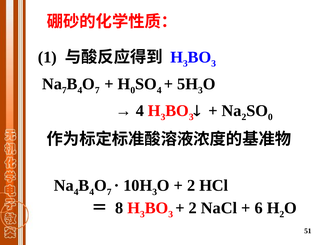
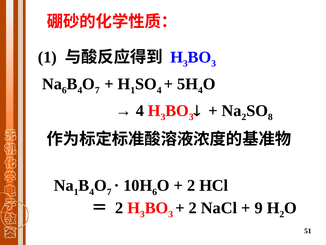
7 at (64, 90): 7 -> 6
0 at (133, 90): 0 -> 1
3 at (200, 90): 3 -> 4
0 at (270, 117): 0 -> 8
4 at (76, 192): 4 -> 1
3 at (155, 192): 3 -> 6
8 at (119, 207): 8 -> 2
6: 6 -> 9
